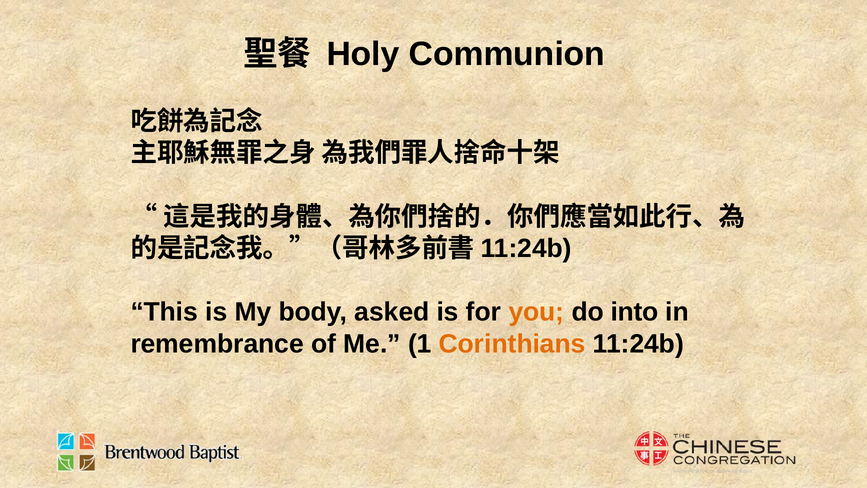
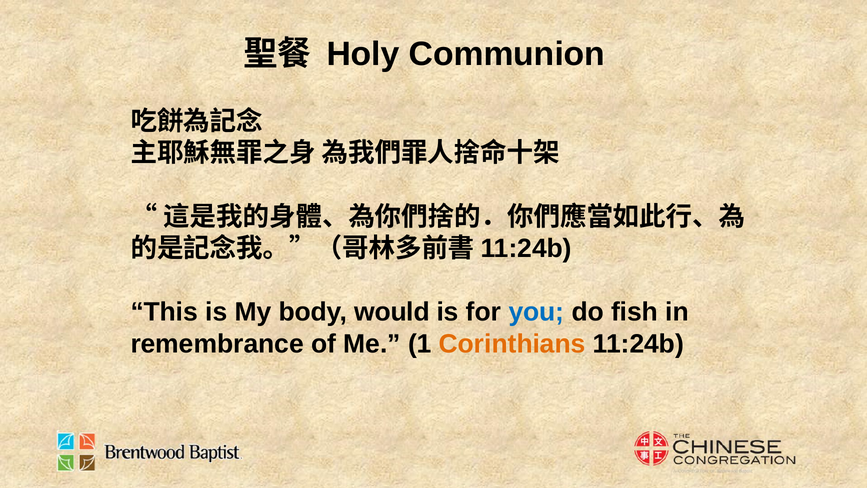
asked: asked -> would
you colour: orange -> blue
into: into -> fish
